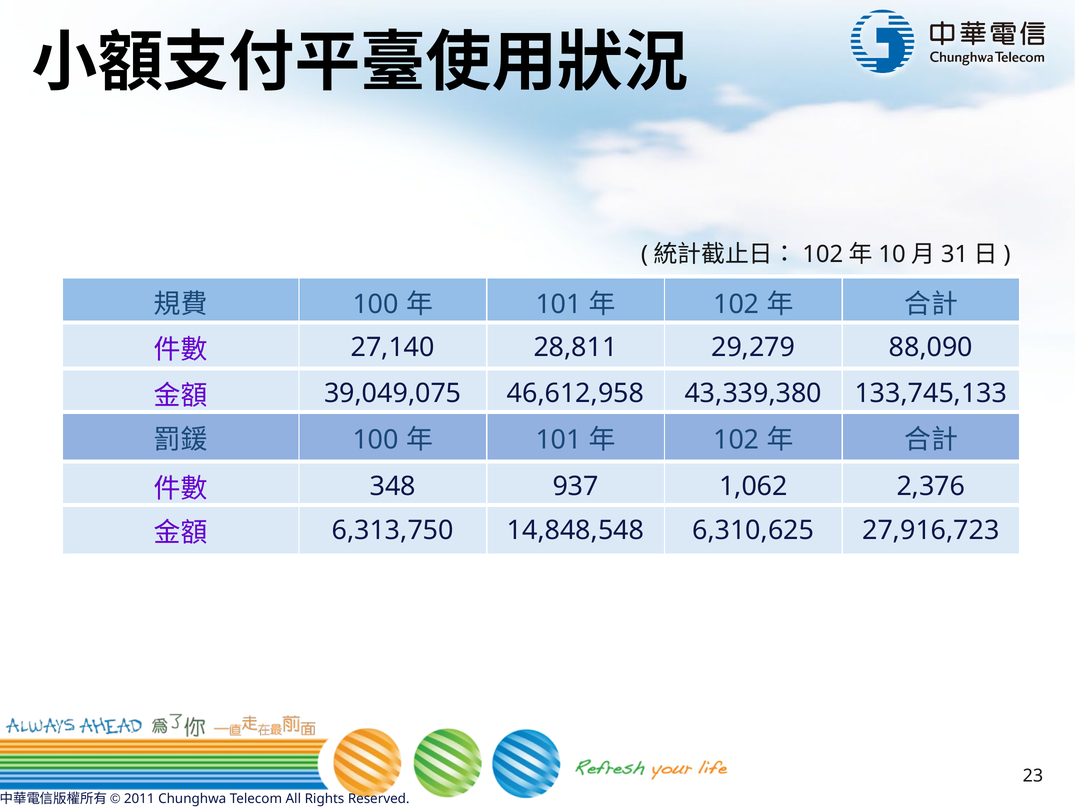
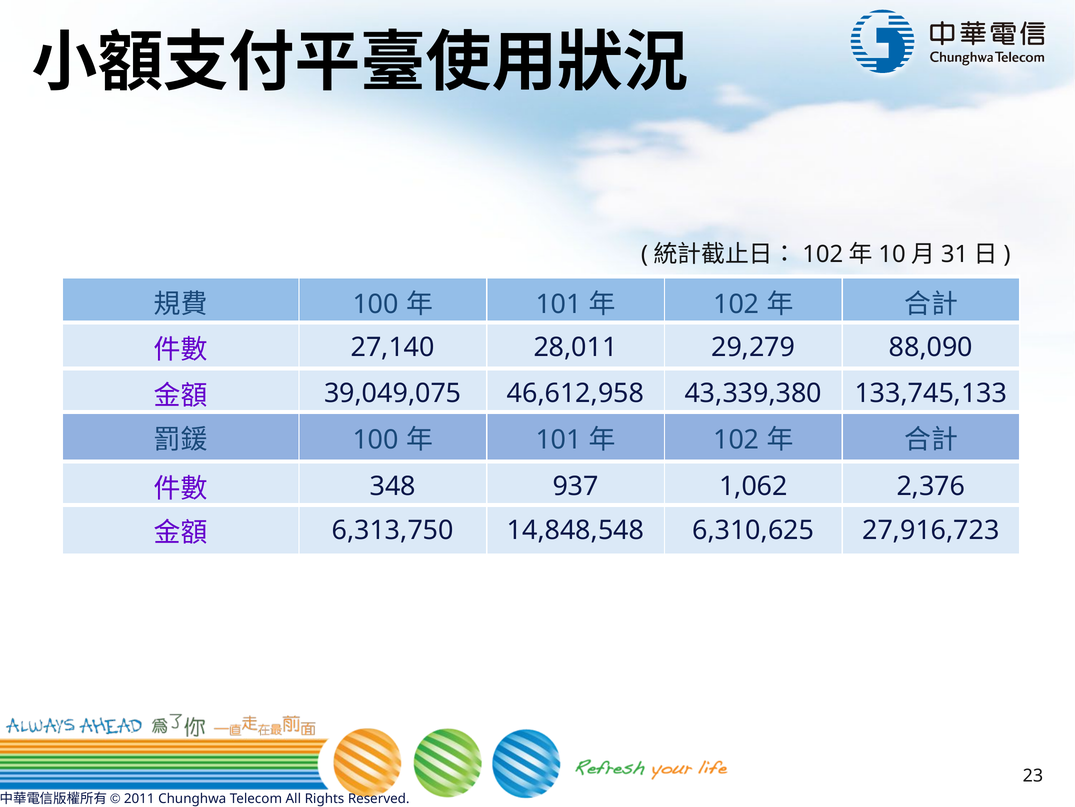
28,811: 28,811 -> 28,011
